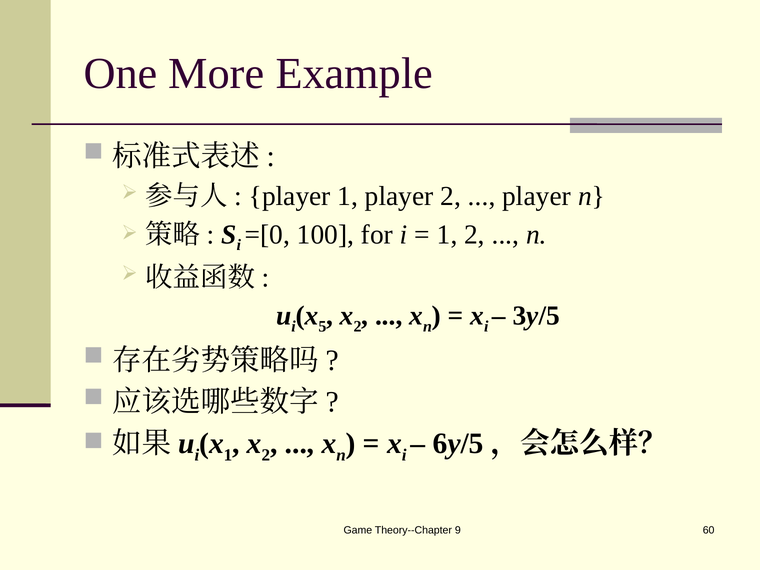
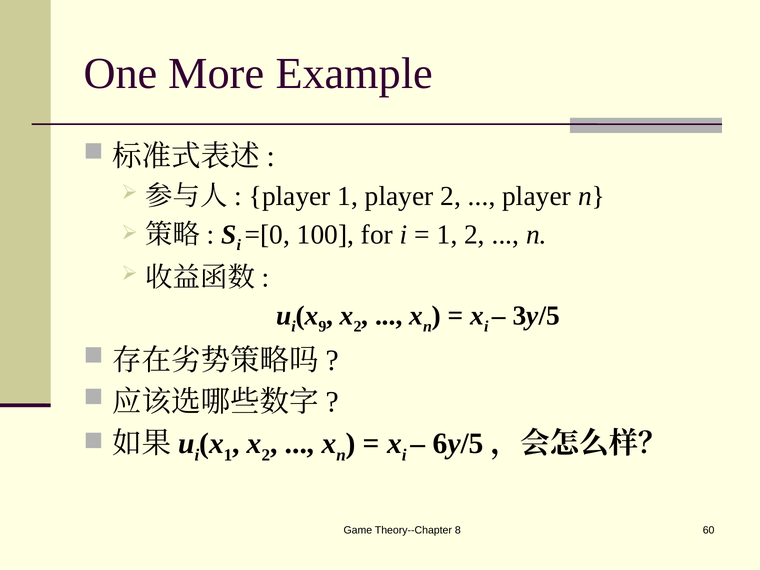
5: 5 -> 9
9: 9 -> 8
